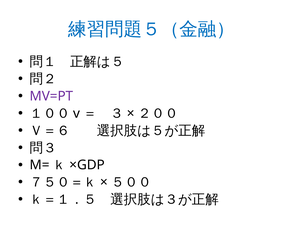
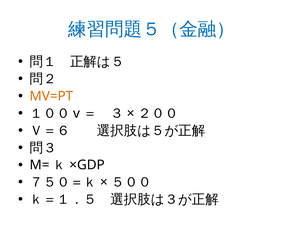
MV=PT colour: purple -> orange
